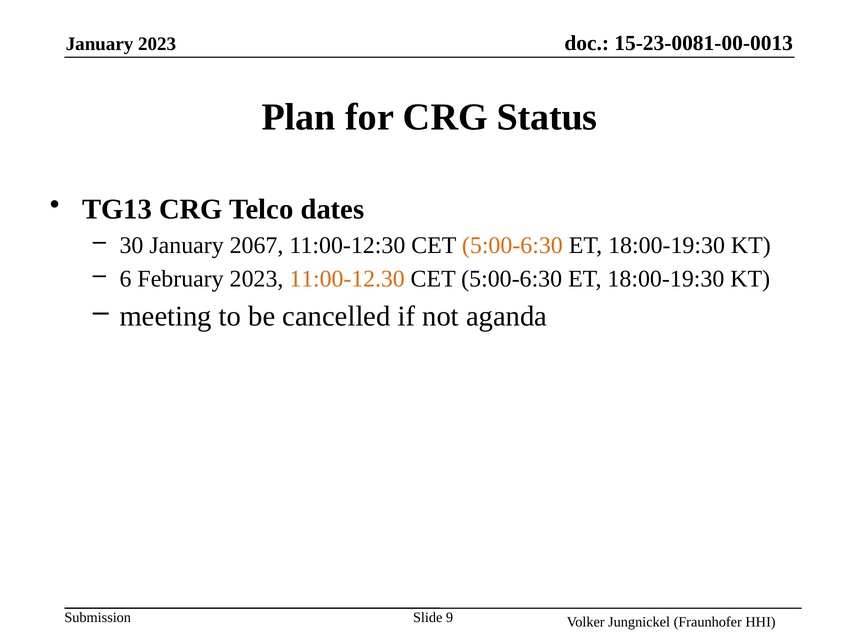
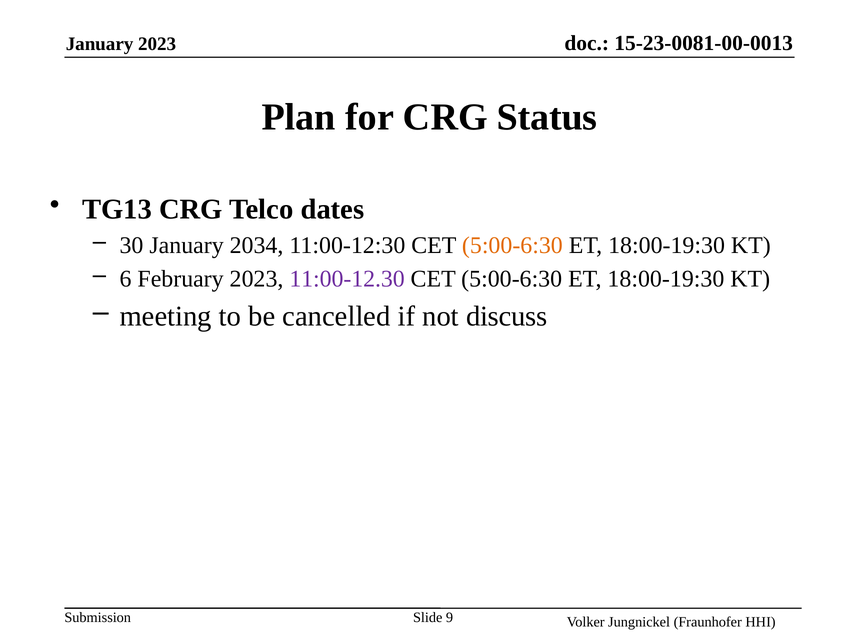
2067: 2067 -> 2034
11:00-12.30 colour: orange -> purple
aganda: aganda -> discuss
